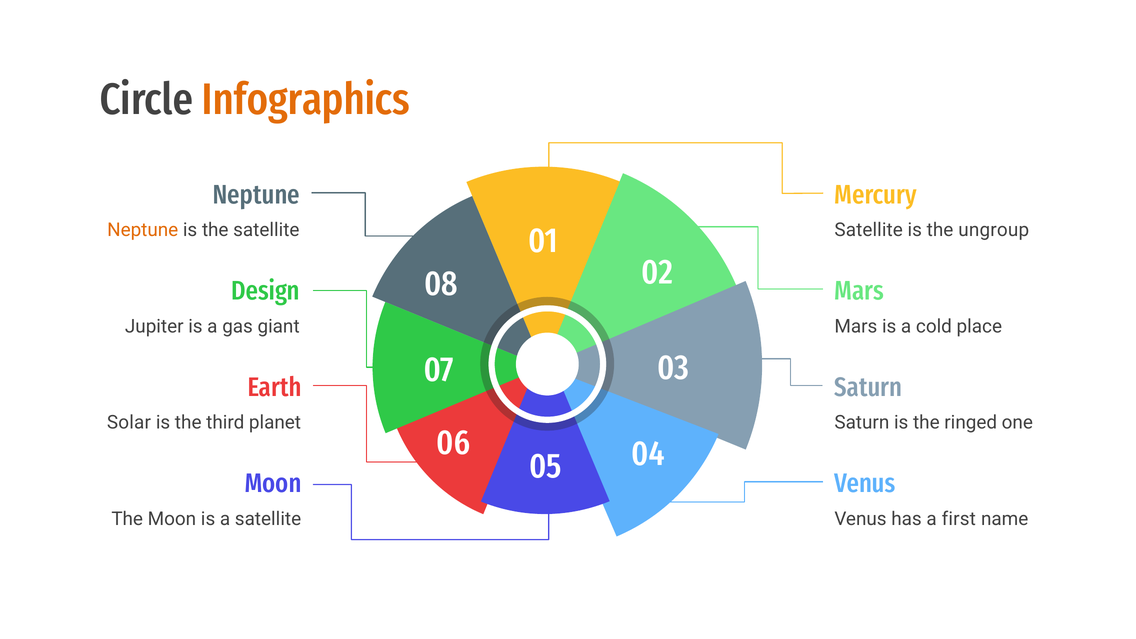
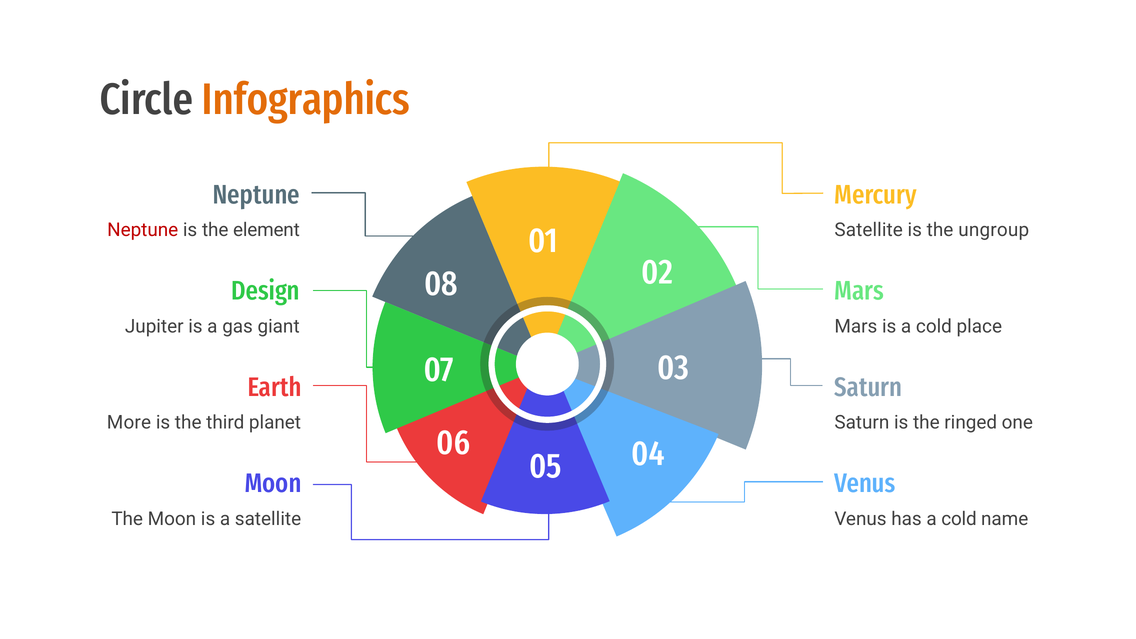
Neptune at (143, 230) colour: orange -> red
the satellite: satellite -> element
Solar: Solar -> More
has a first: first -> cold
